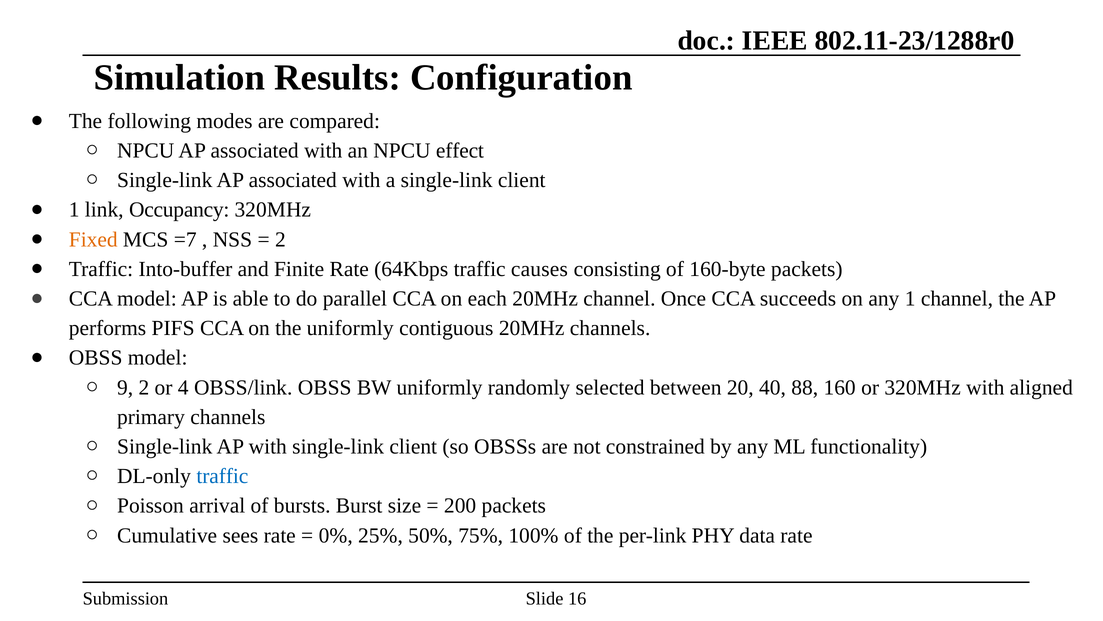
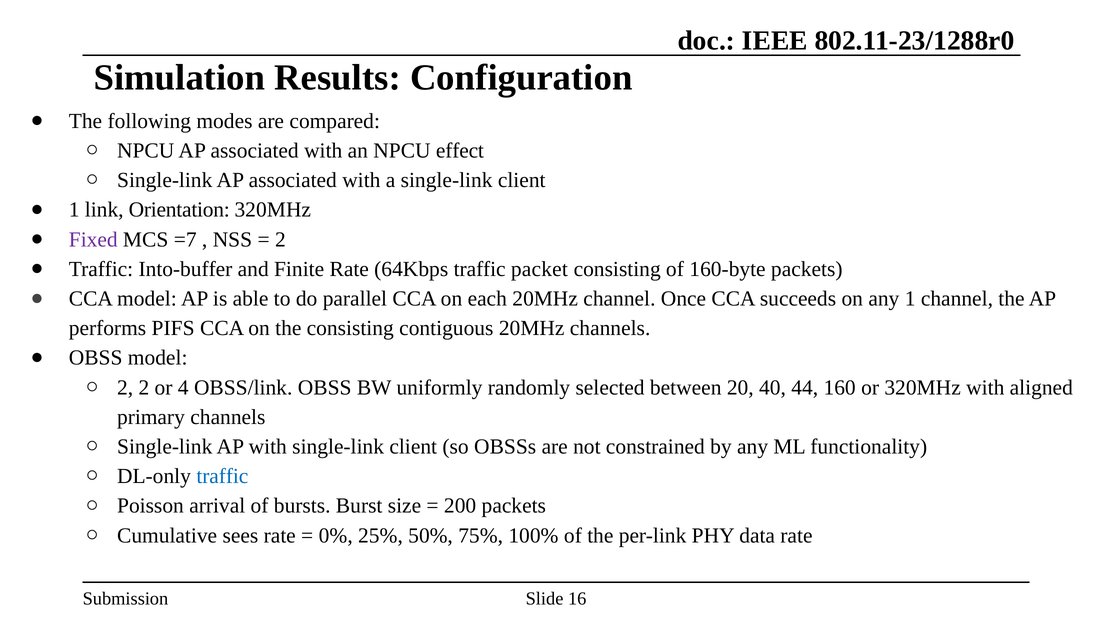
Occupancy: Occupancy -> Orientation
Fixed colour: orange -> purple
causes: causes -> packet
the uniformly: uniformly -> consisting
9 at (125, 387): 9 -> 2
88: 88 -> 44
